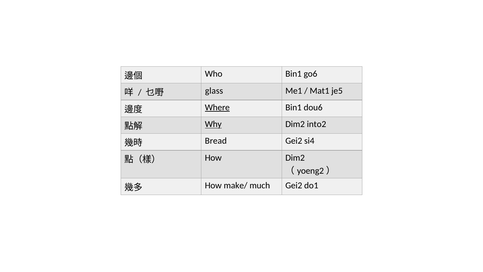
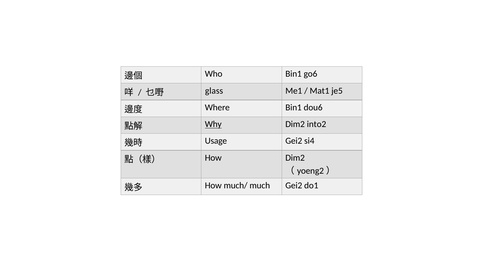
Where underline: present -> none
Bread: Bread -> Usage
make/: make/ -> much/
